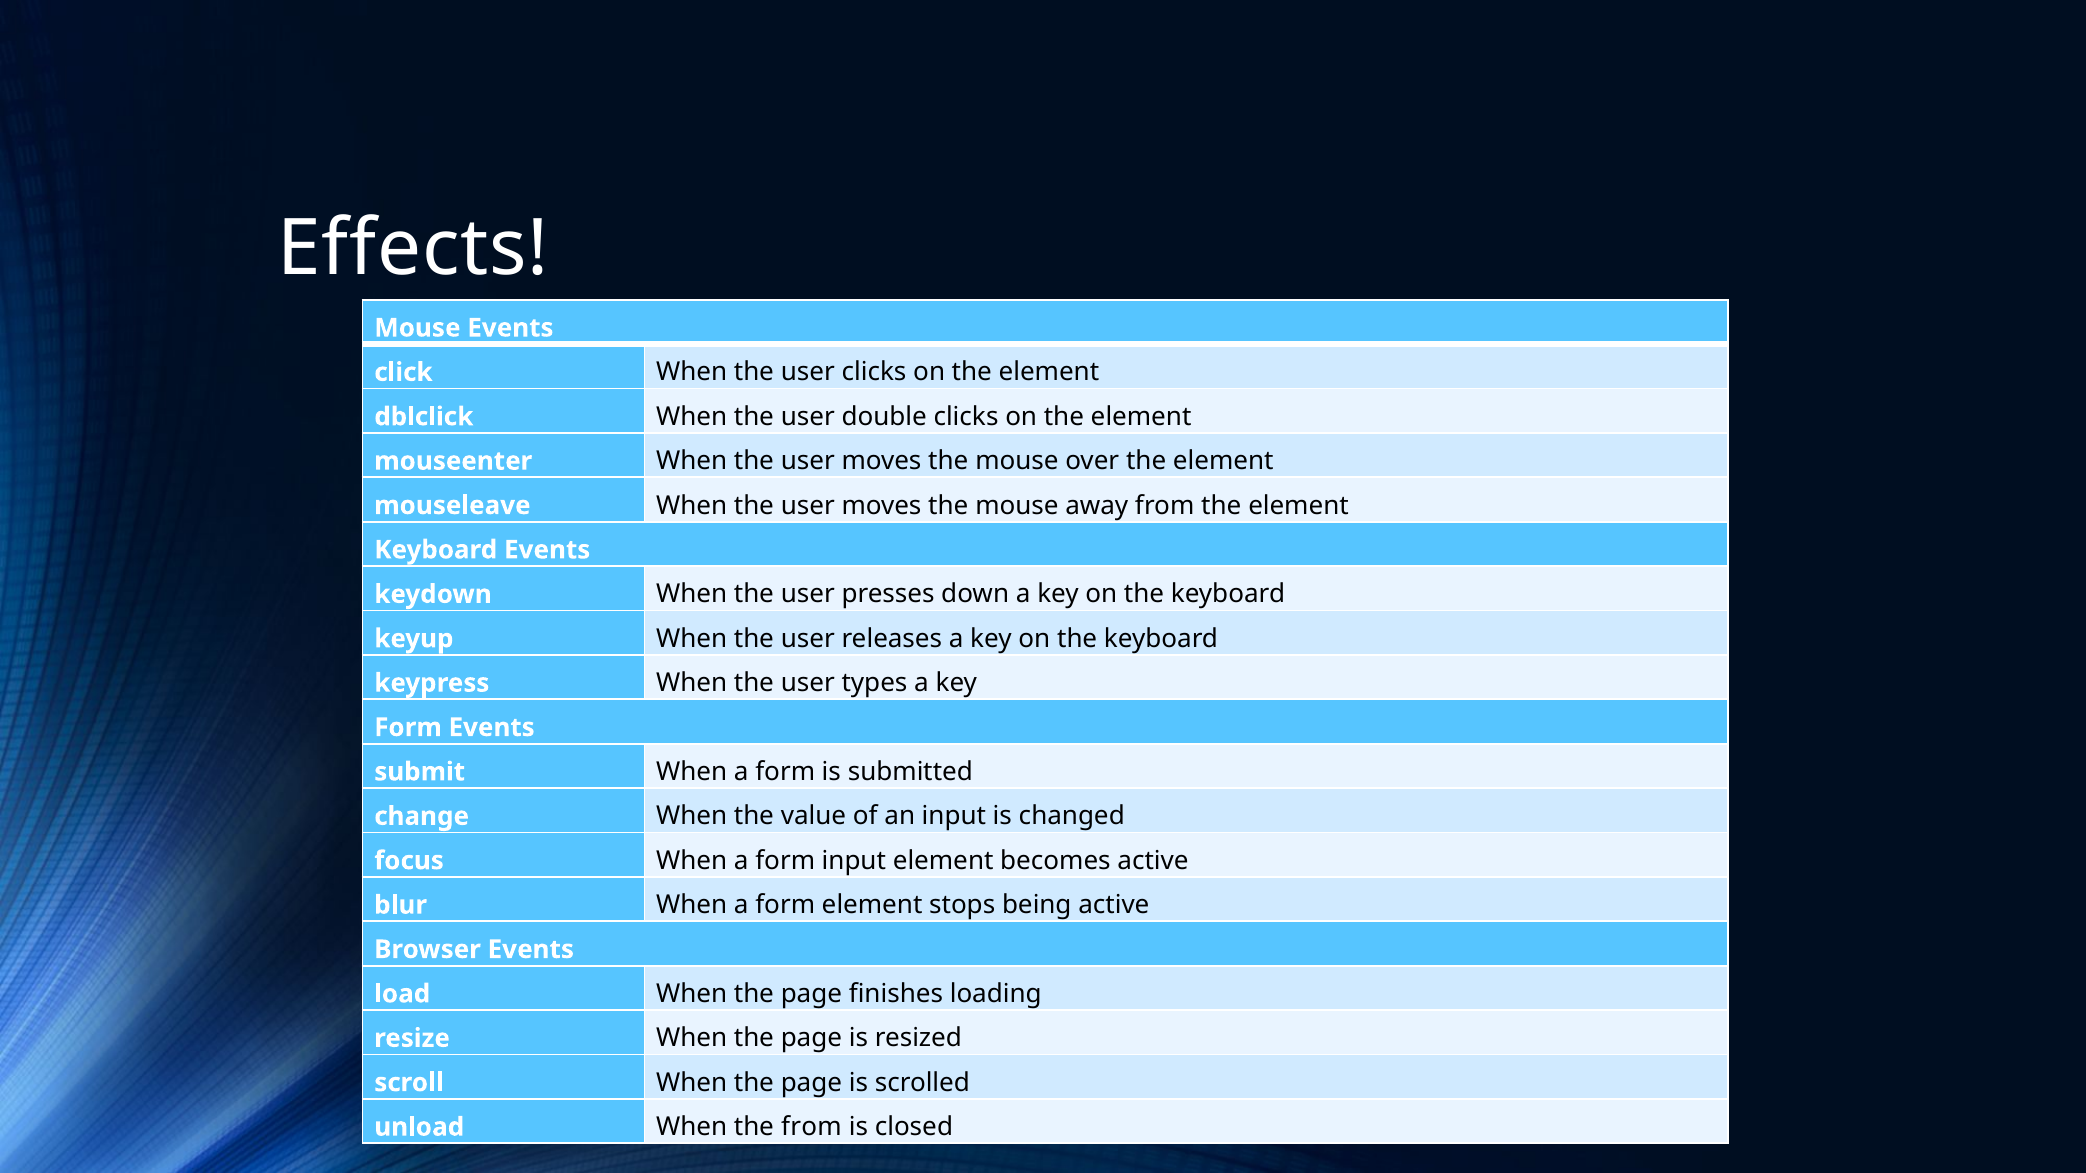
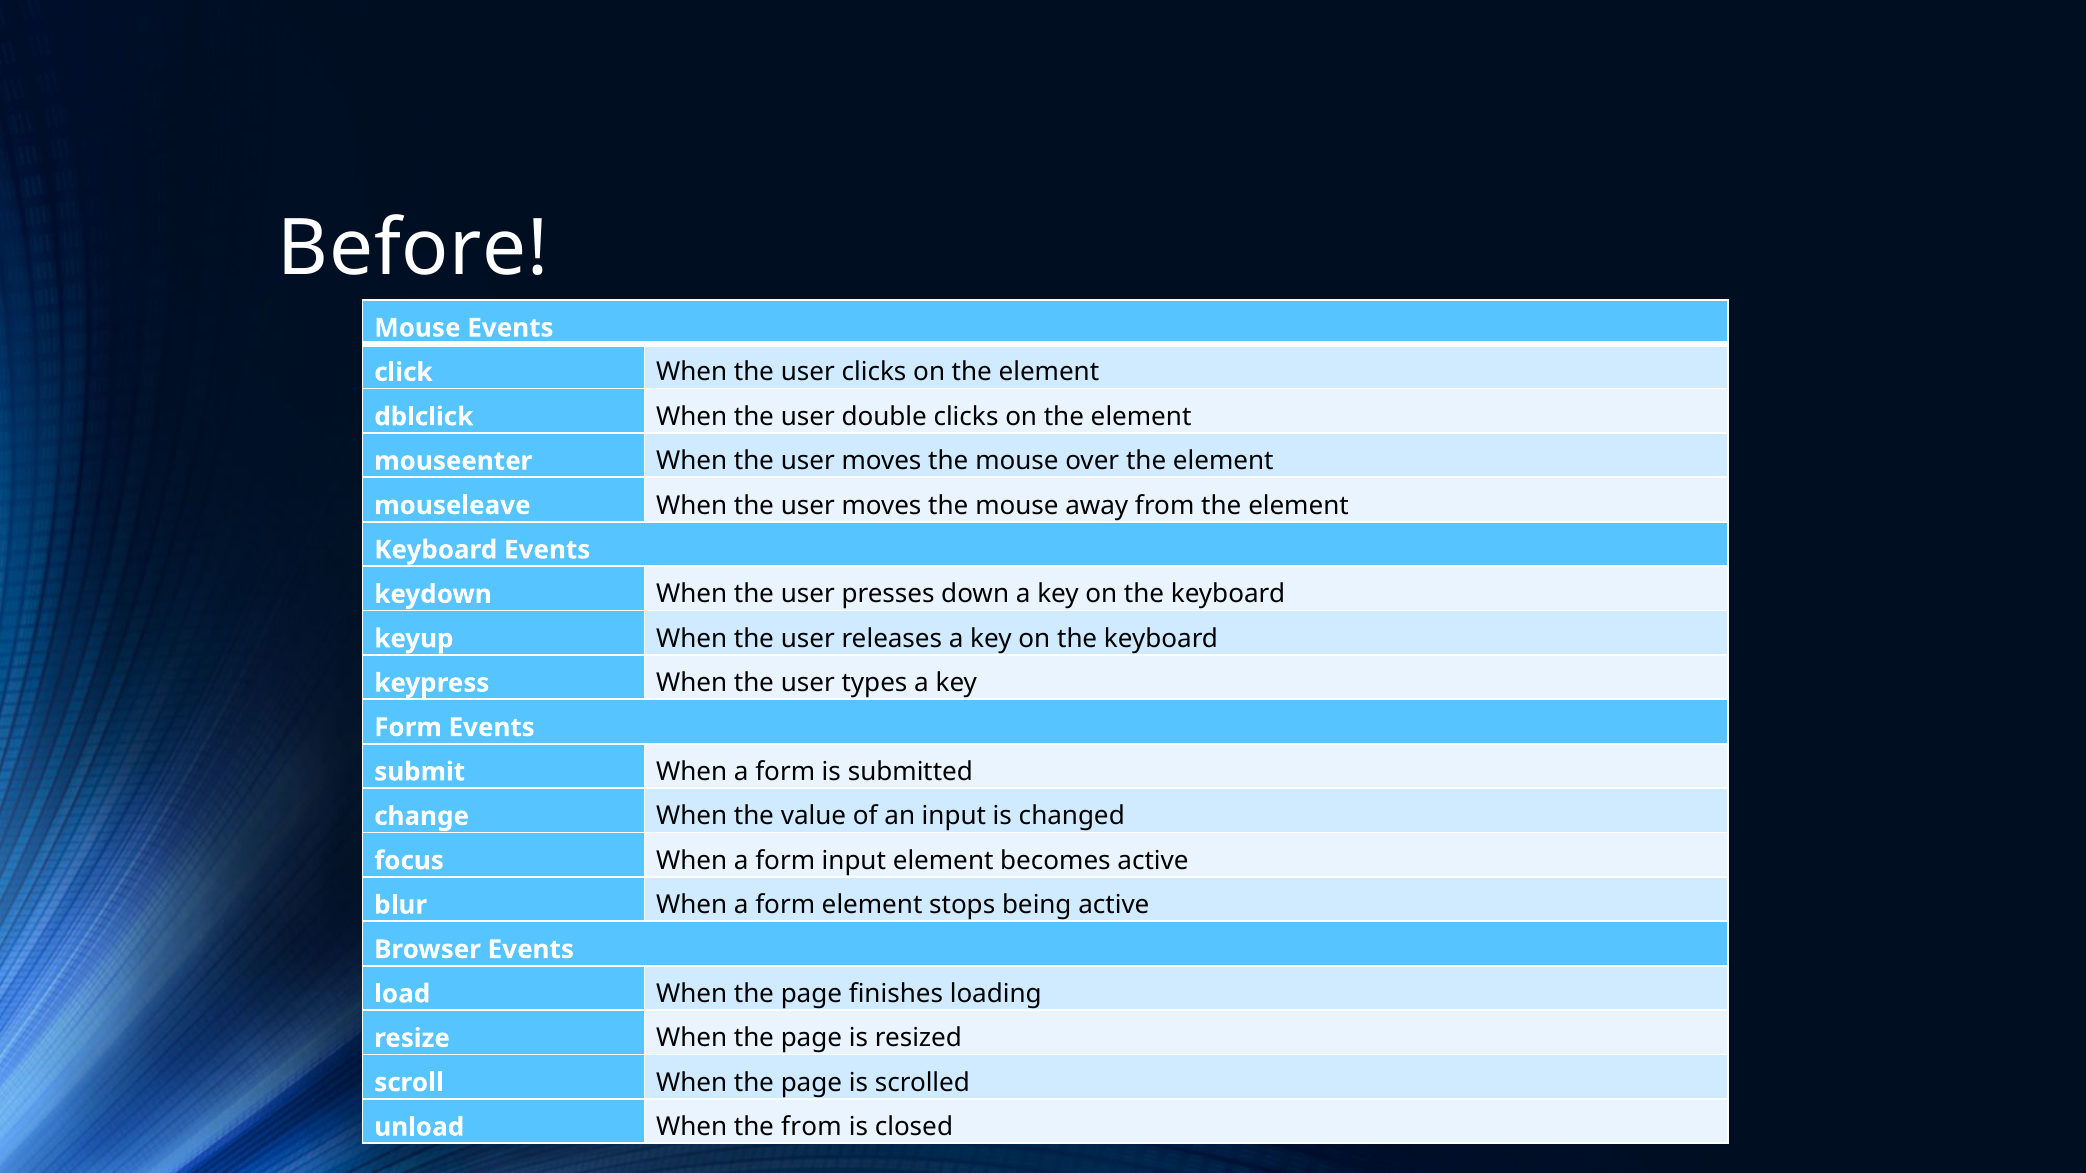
Effects: Effects -> Before
